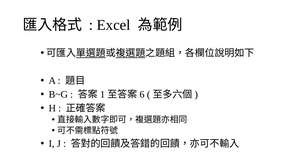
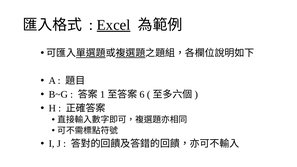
Excel underline: none -> present
